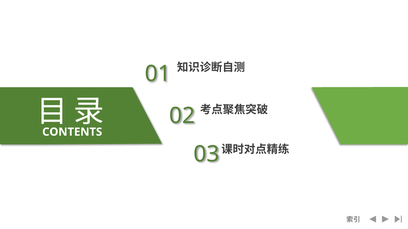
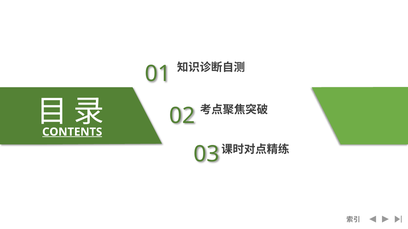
CONTENTS underline: none -> present
